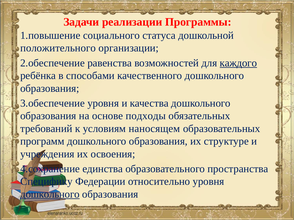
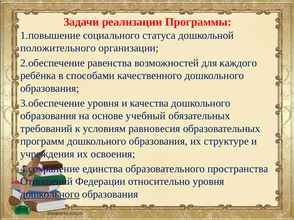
каждого underline: present -> none
подходы: подходы -> учебный
наносящем: наносящем -> равновесия
Специфику: Специфику -> Отношений
